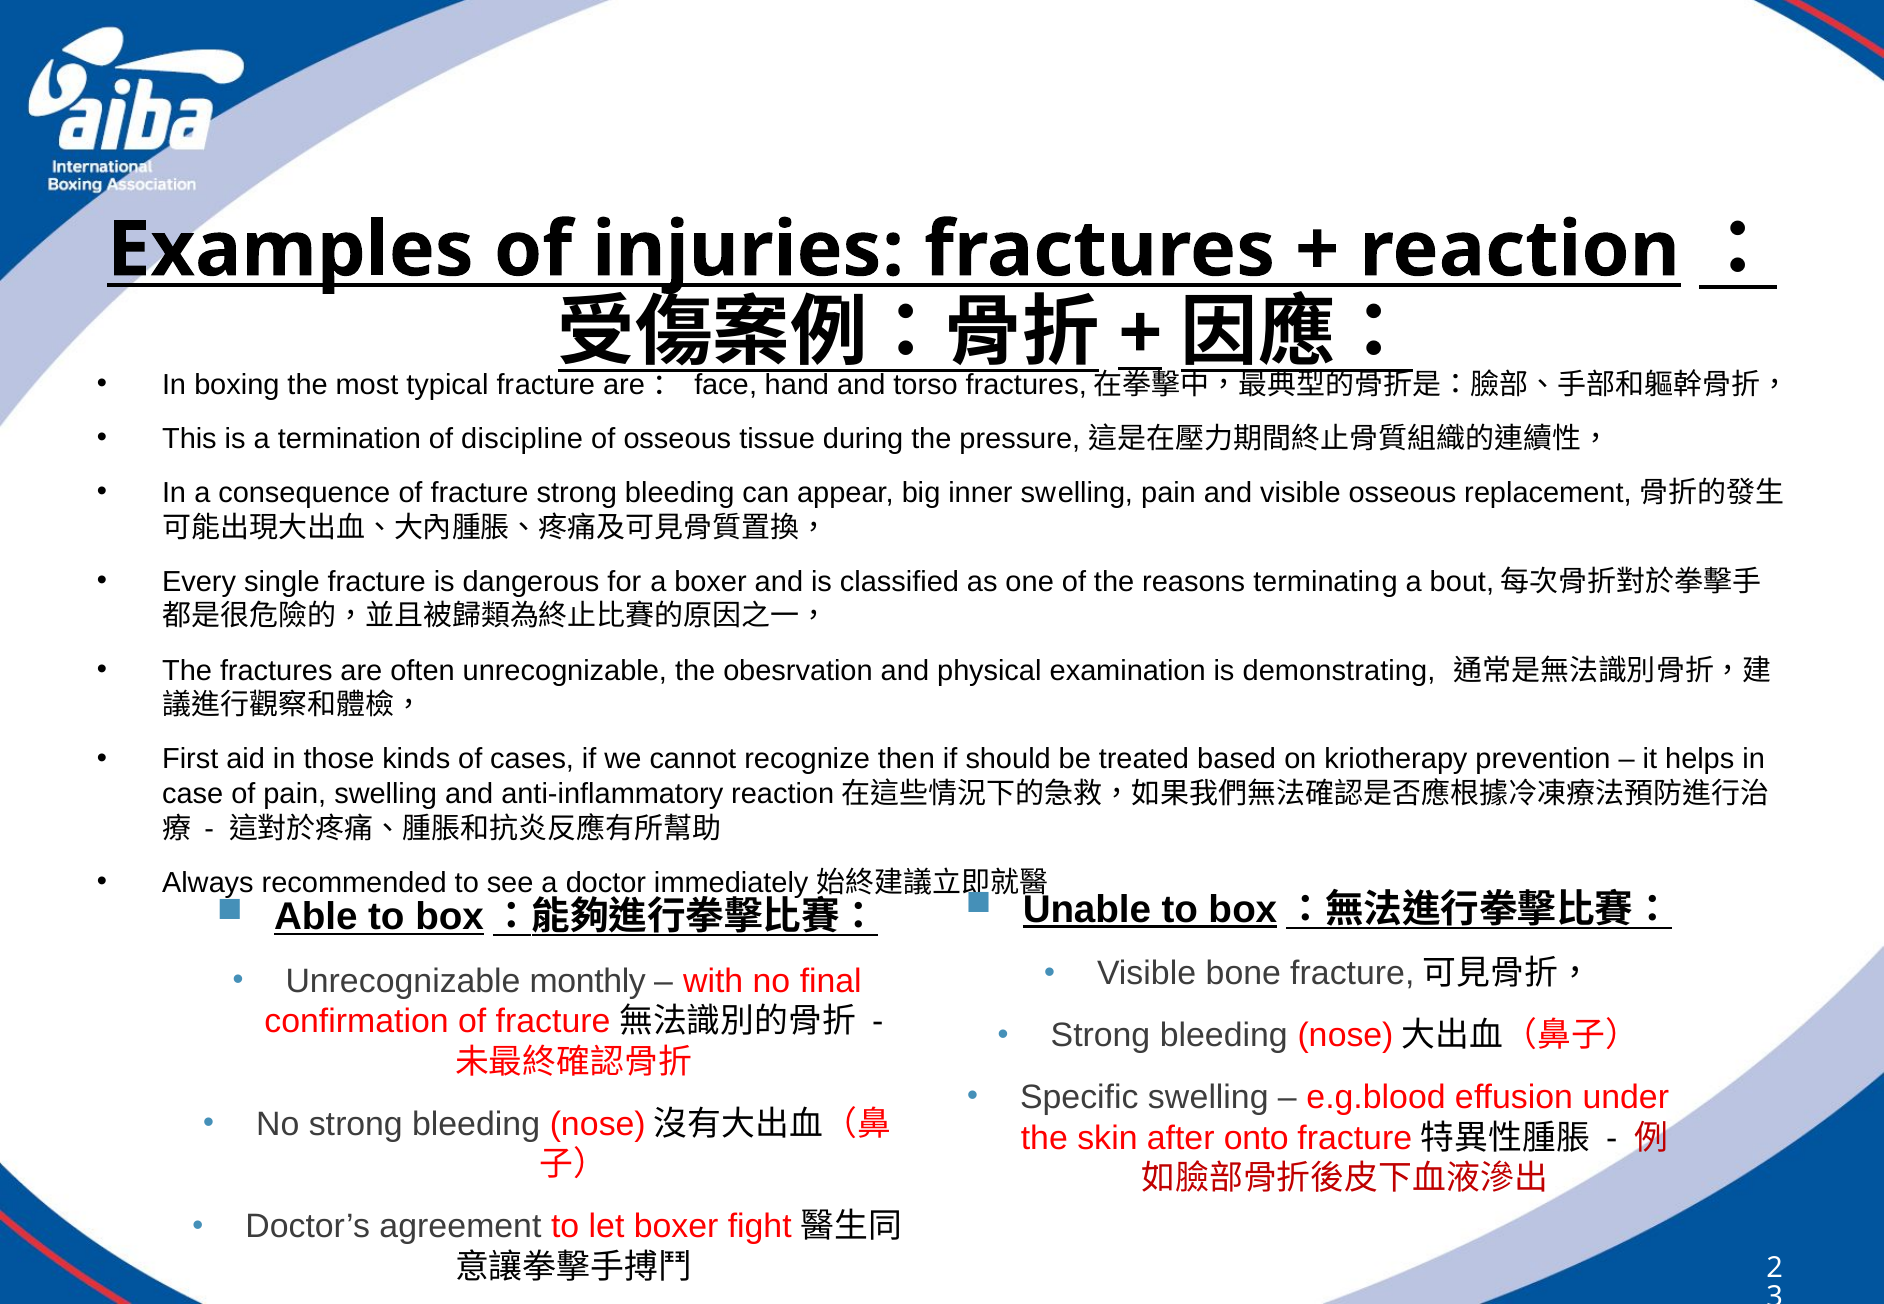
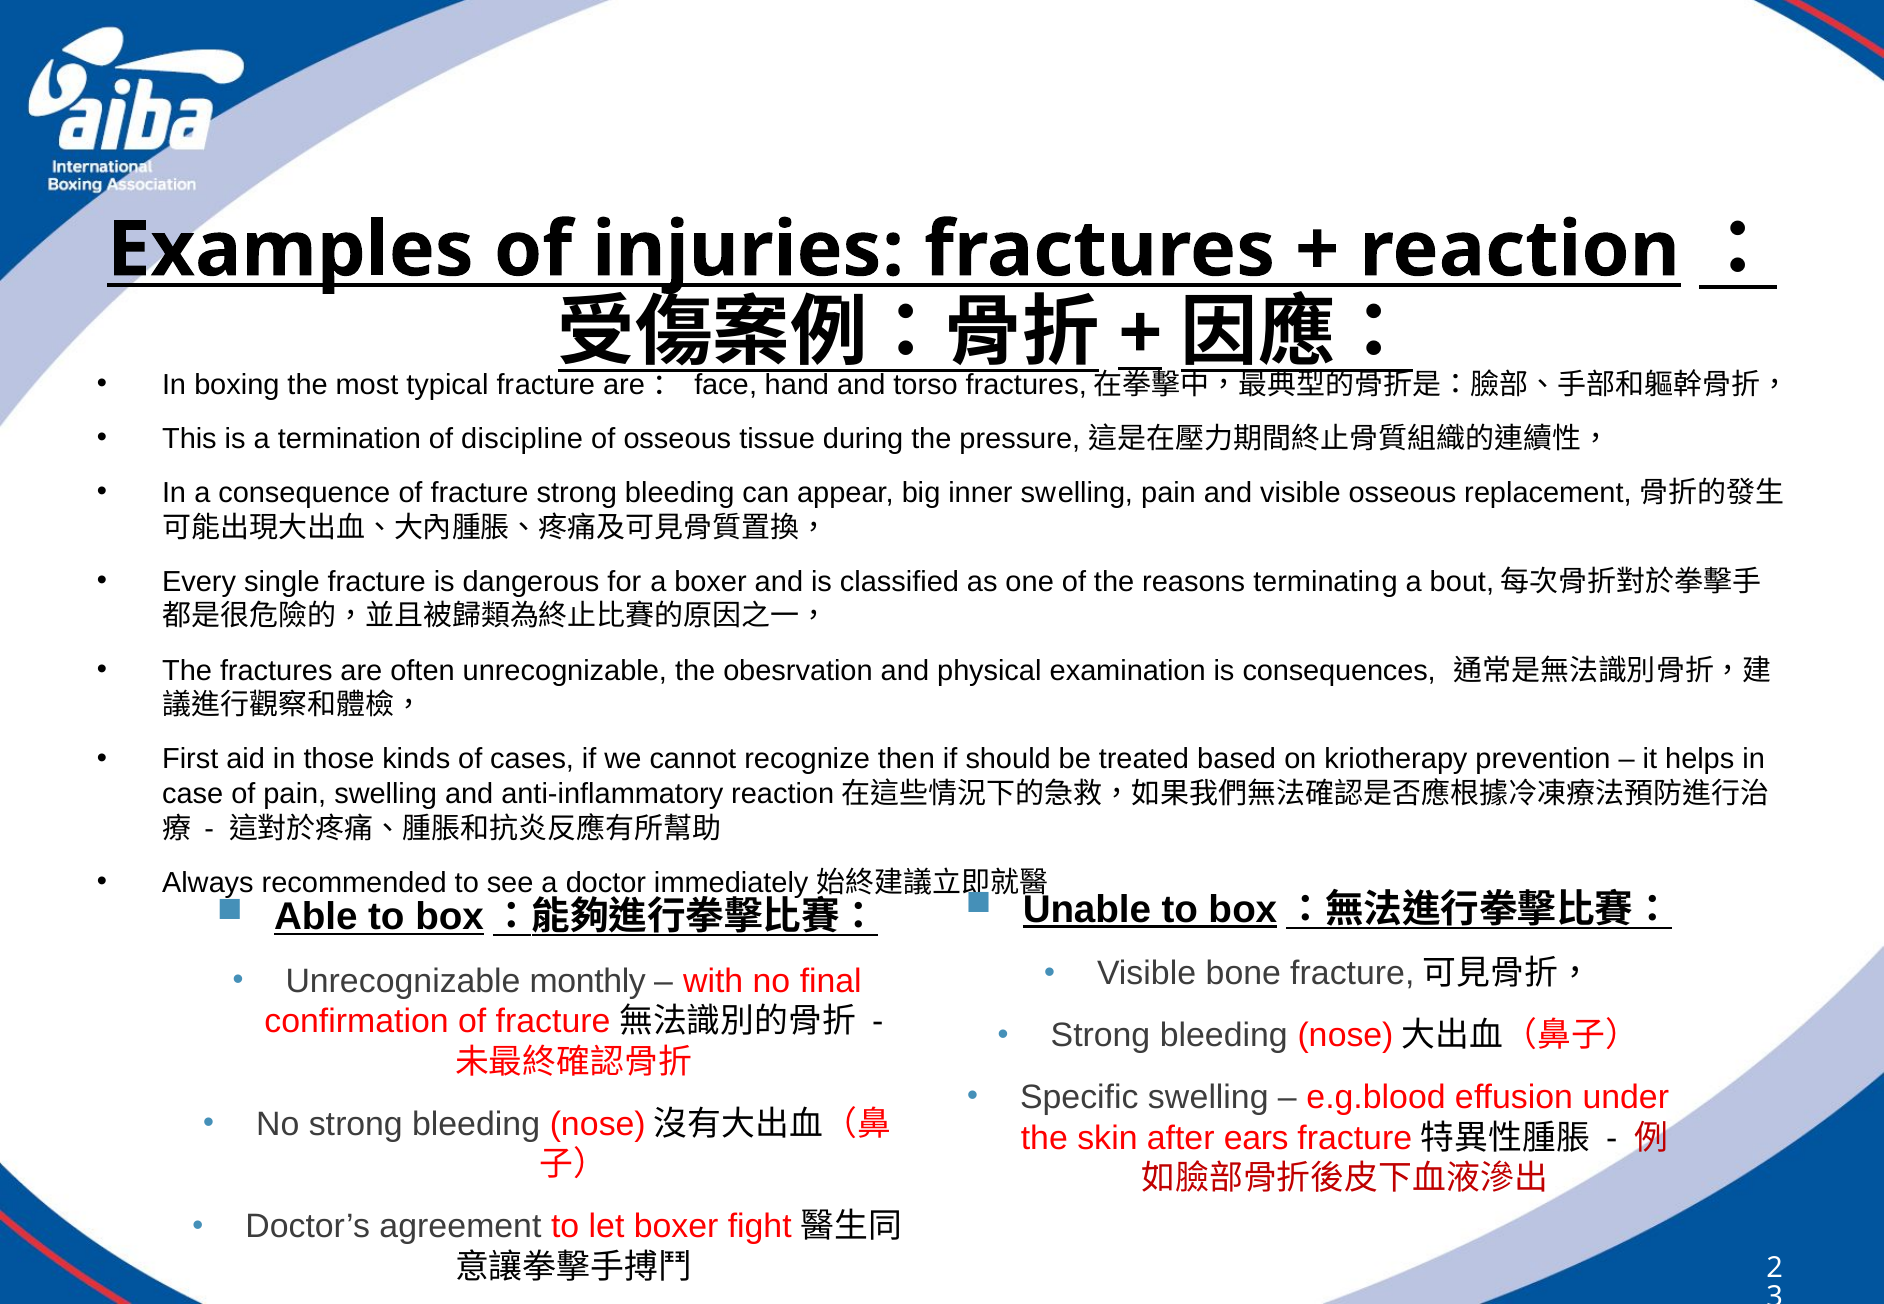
demonstrating: demonstrating -> consequences
onto: onto -> ears
